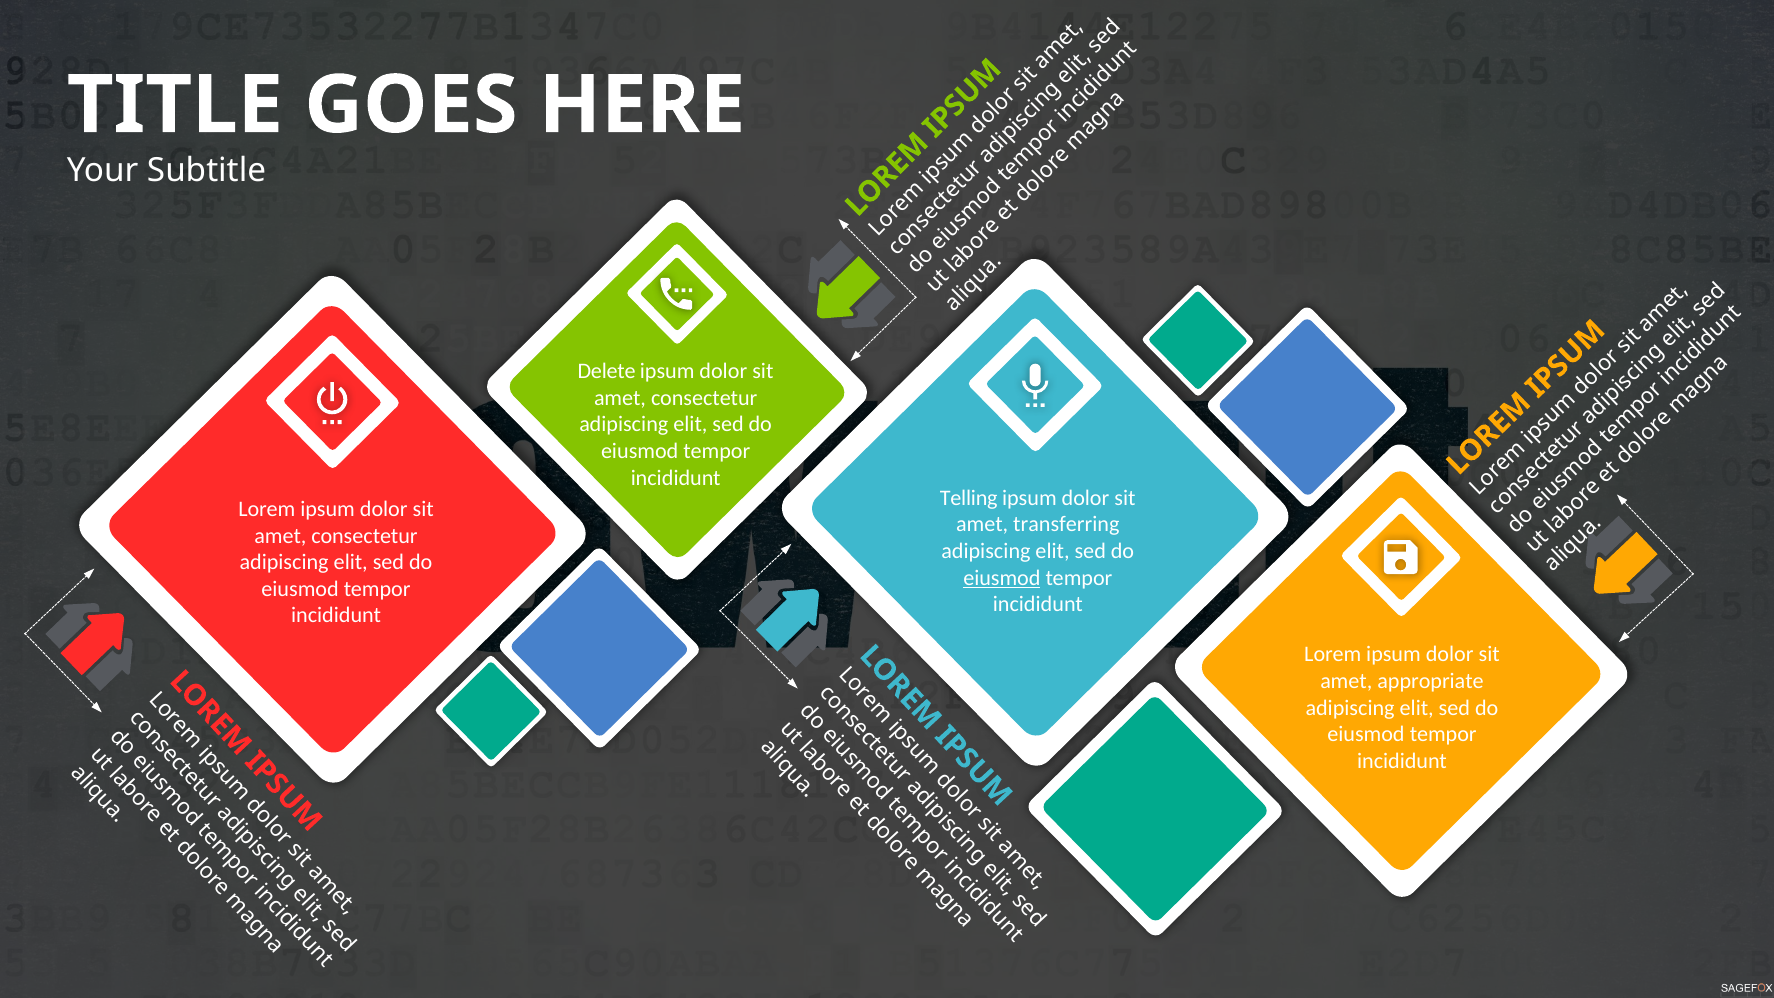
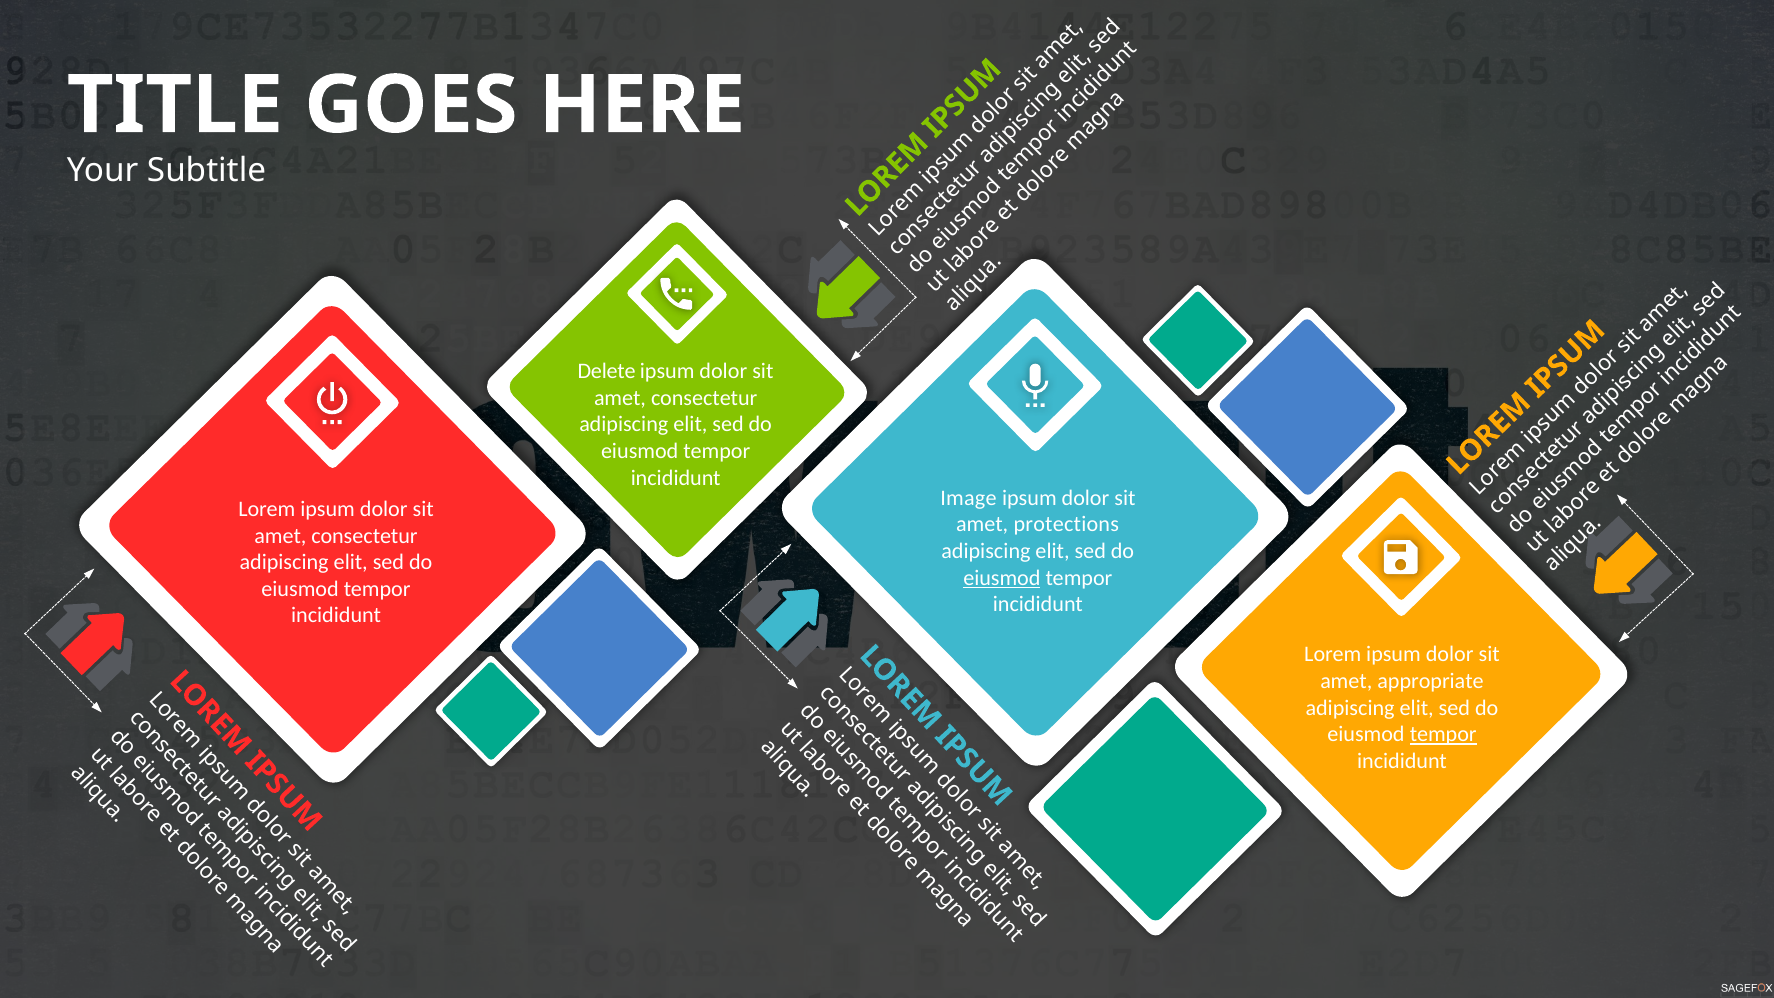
Telling: Telling -> Image
transferring: transferring -> protections
tempor at (1443, 734) underline: none -> present
